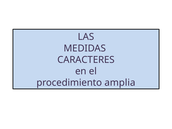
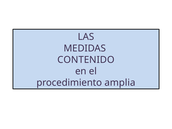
CARACTERES: CARACTERES -> CONTENIDO
